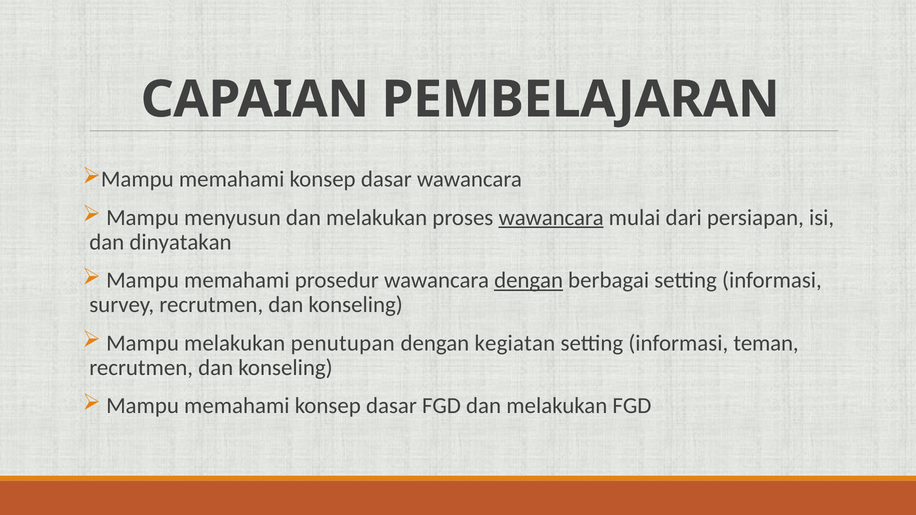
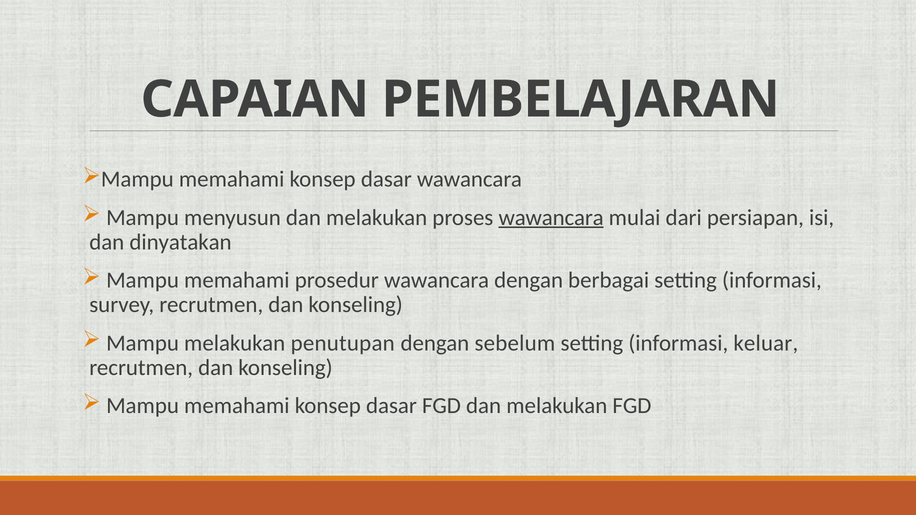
dengan at (529, 280) underline: present -> none
kegiatan: kegiatan -> sebelum
teman: teman -> keluar
